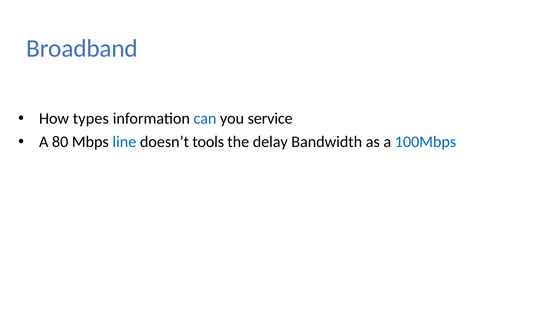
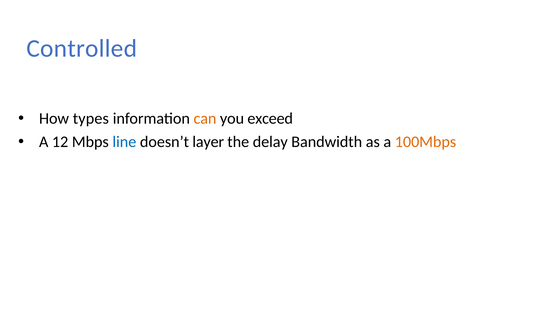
Broadband: Broadband -> Controlled
can colour: blue -> orange
service: service -> exceed
80: 80 -> 12
tools: tools -> layer
100Mbps colour: blue -> orange
